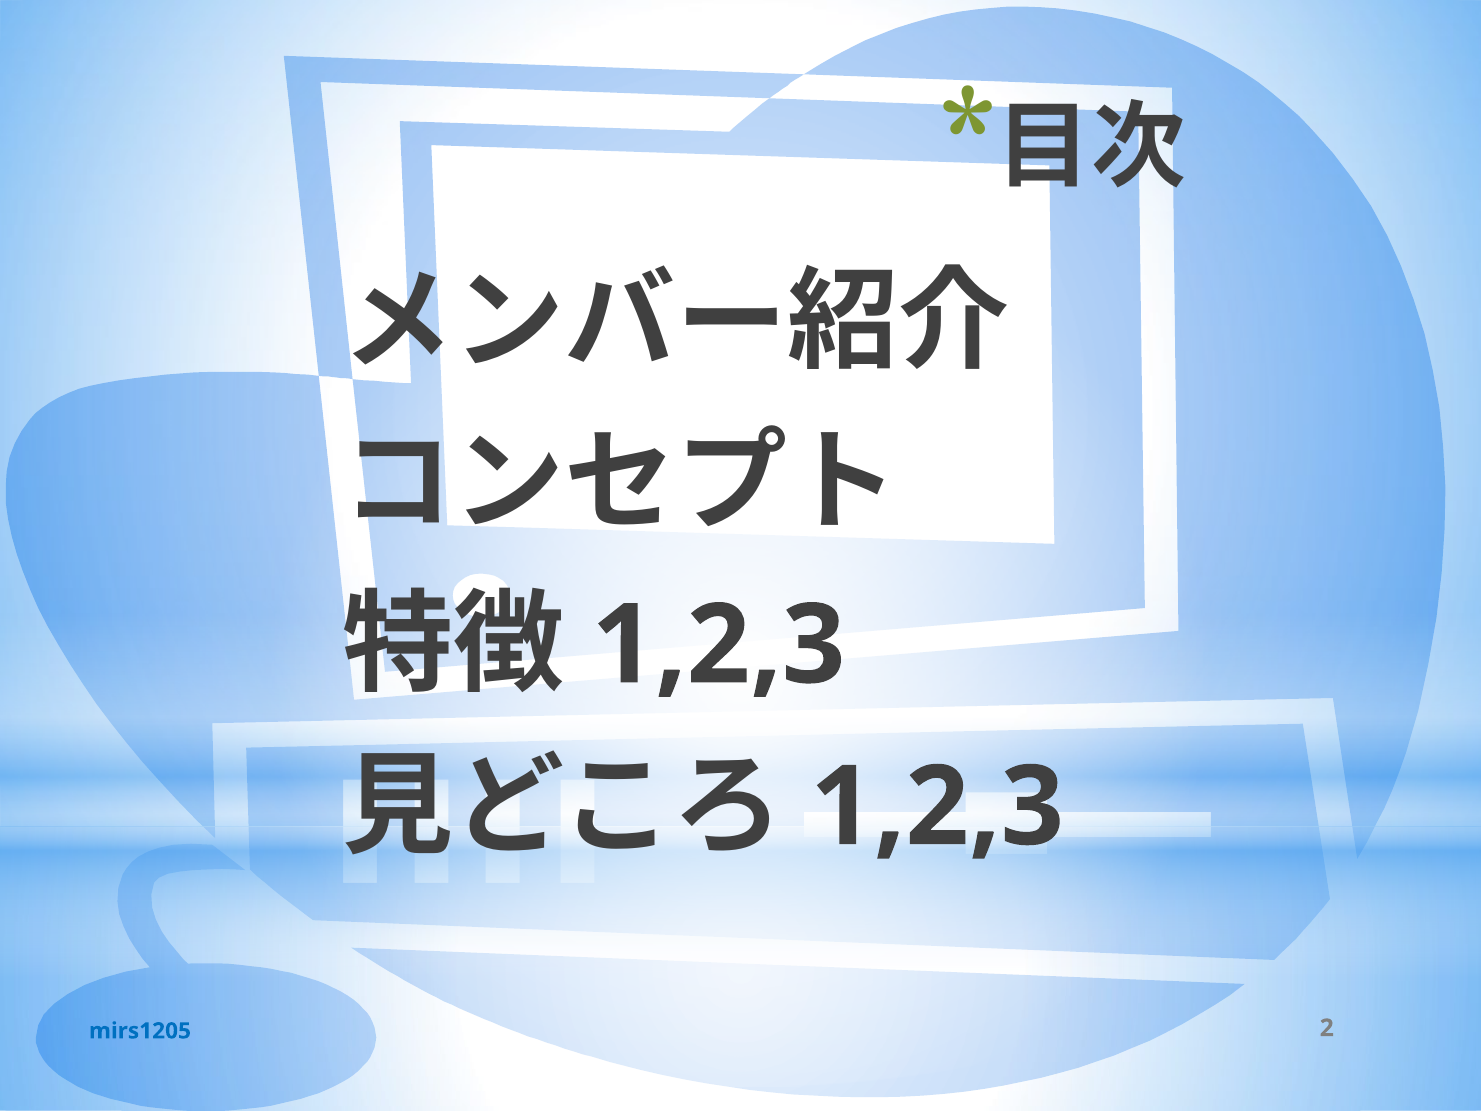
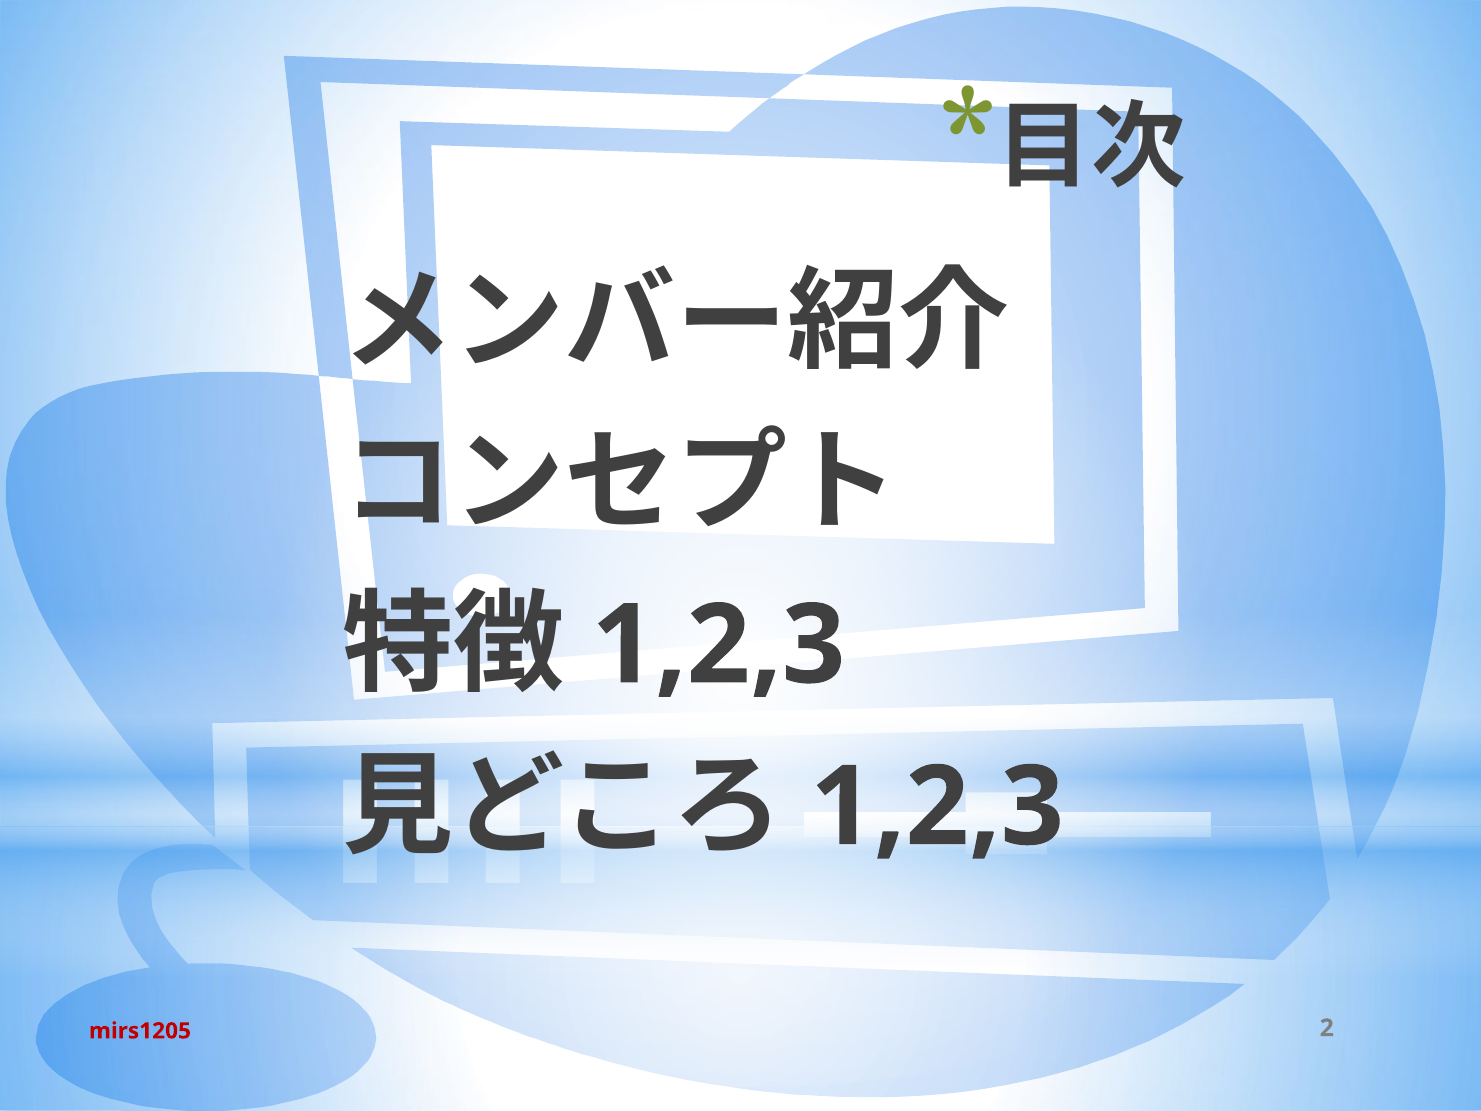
mirs1205 colour: blue -> red
